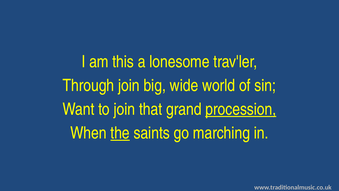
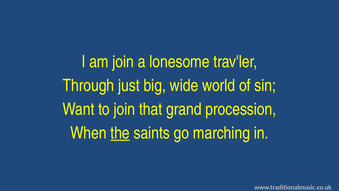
am this: this -> join
Through join: join -> just
procession underline: present -> none
